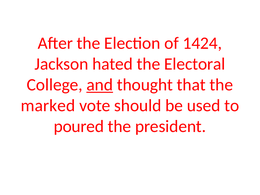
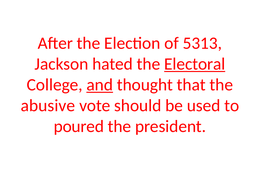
1424: 1424 -> 5313
Electoral underline: none -> present
marked: marked -> abusive
